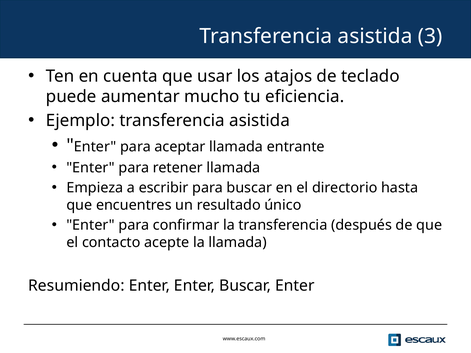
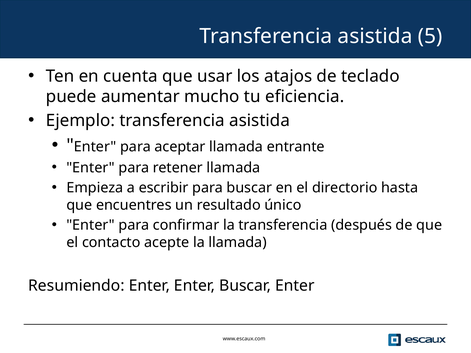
3: 3 -> 5
